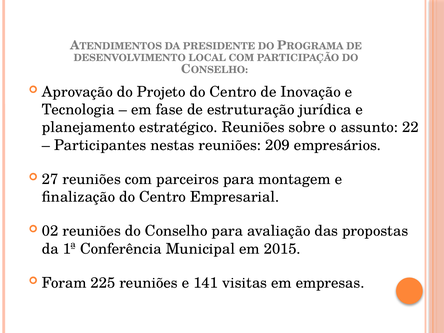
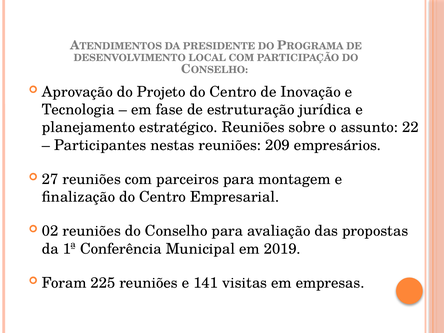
2015: 2015 -> 2019
